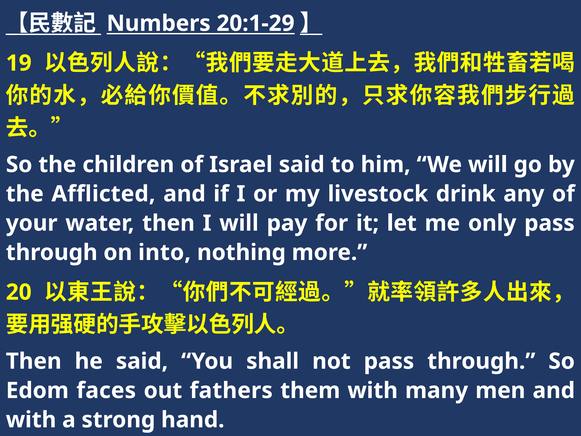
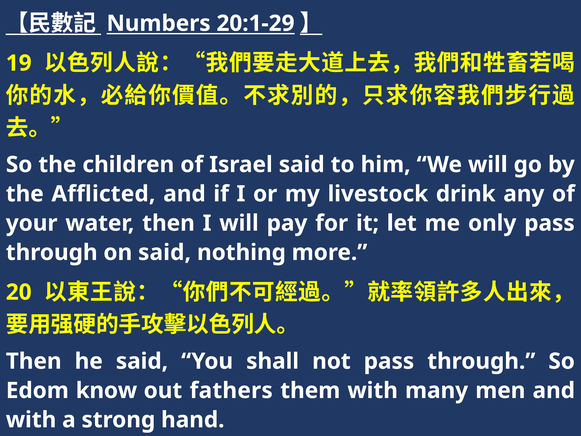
on into: into -> said
faces: faces -> know
